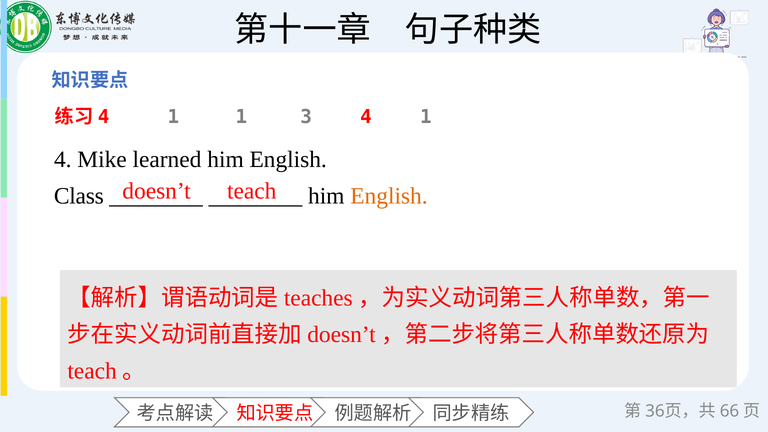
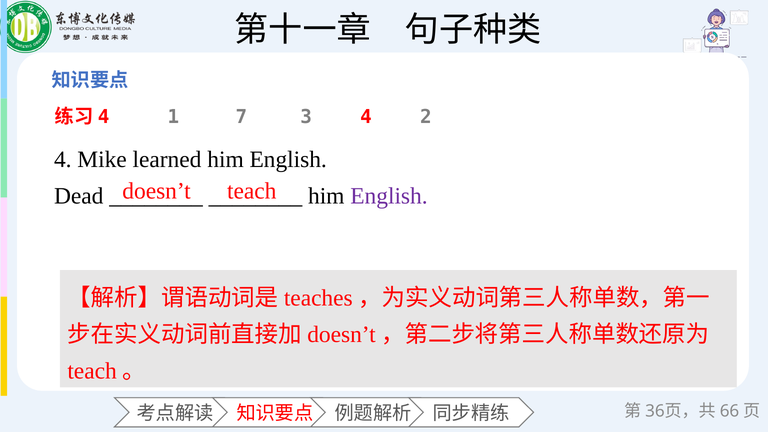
1 1: 1 -> 7
4 1: 1 -> 2
Class: Class -> Dead
English at (389, 196) colour: orange -> purple
